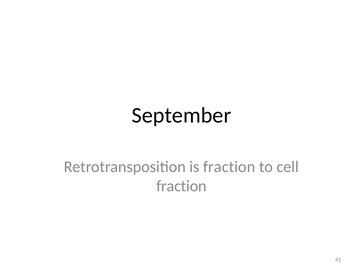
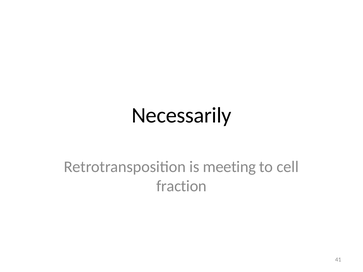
September: September -> Necessarily
is fraction: fraction -> meeting
